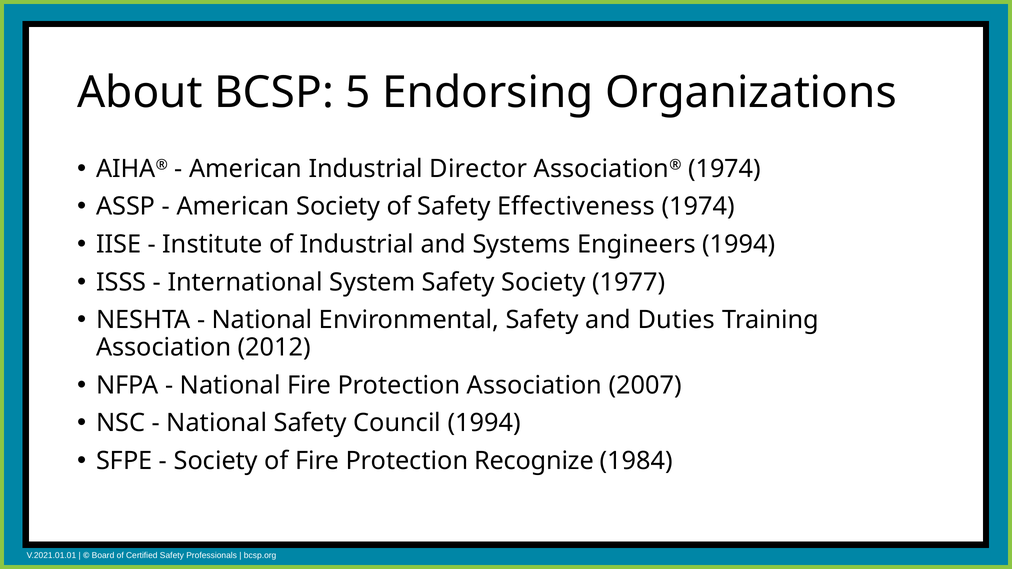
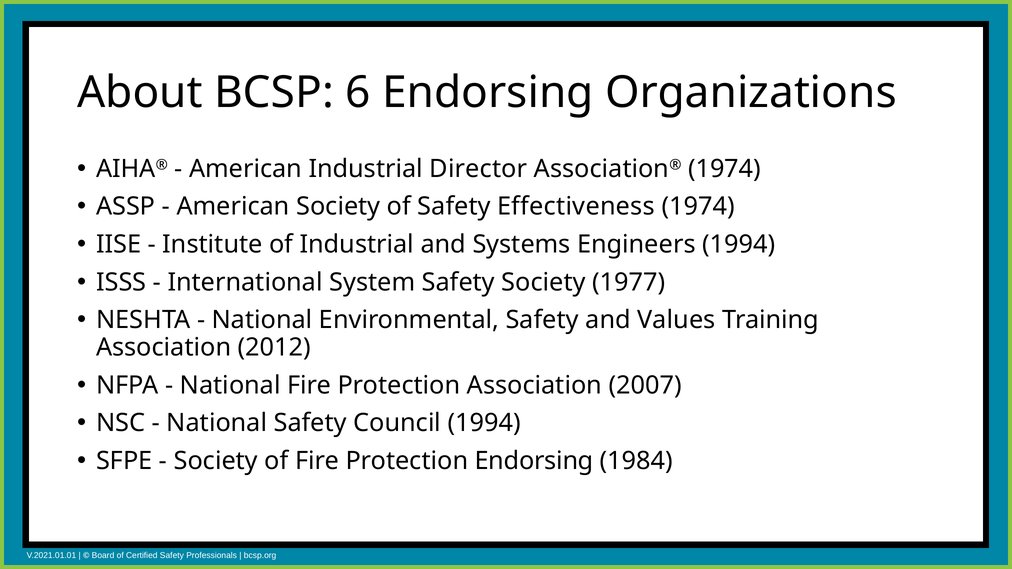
5: 5 -> 6
Duties: Duties -> Values
Protection Recognize: Recognize -> Endorsing
